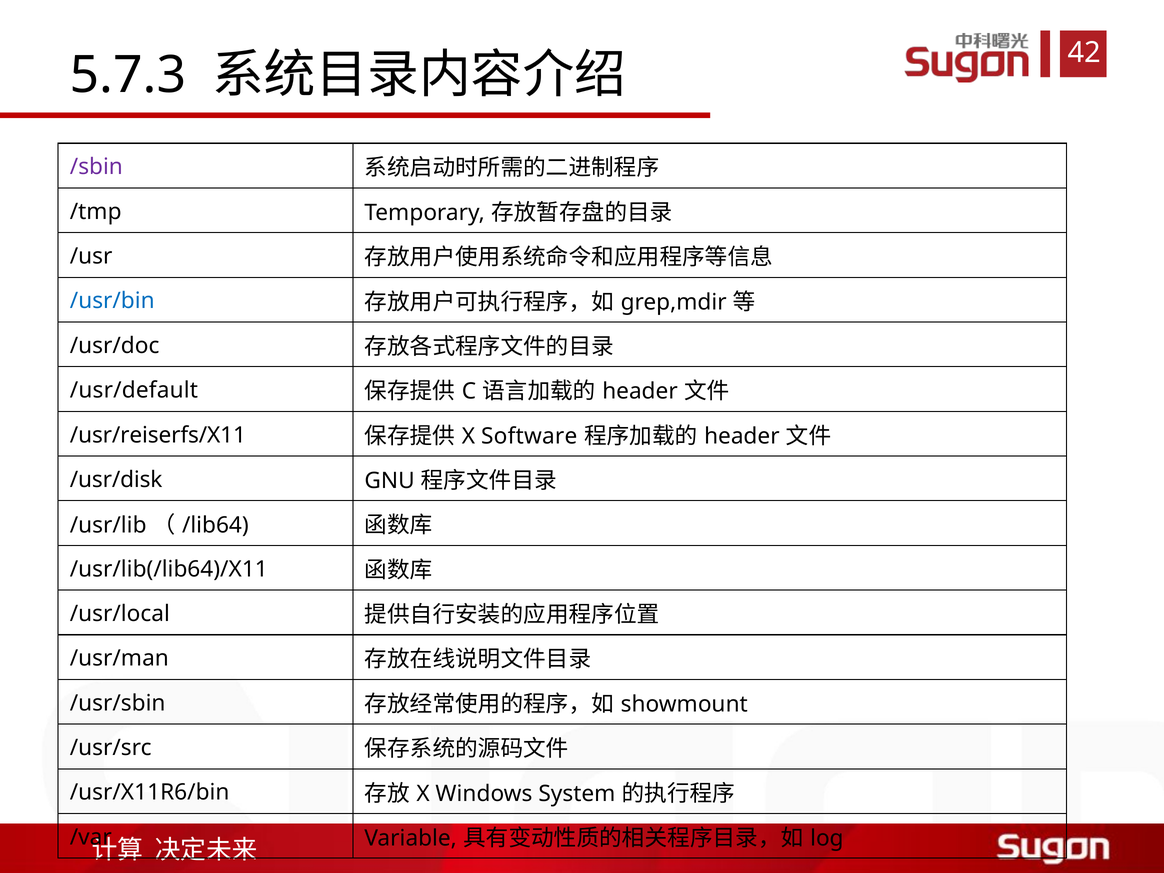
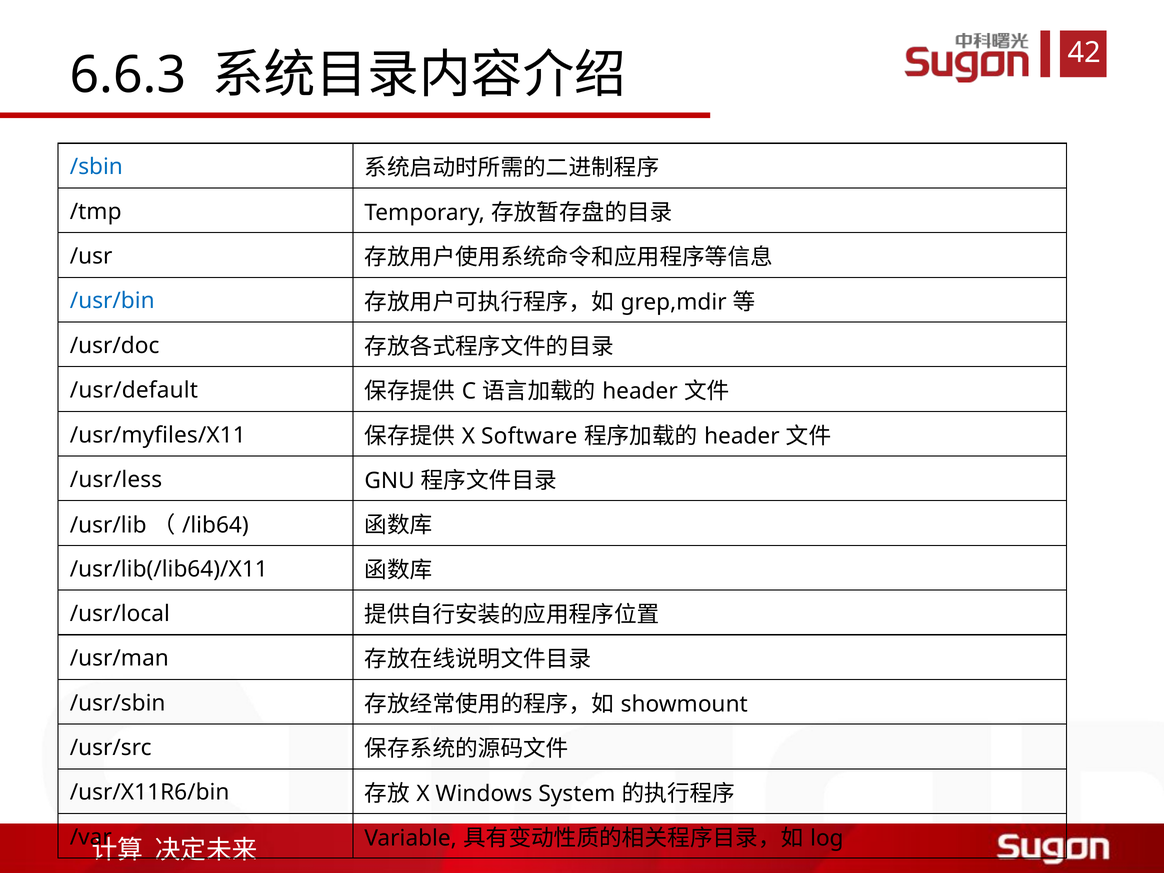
5.7.3: 5.7.3 -> 6.6.3
/sbin colour: purple -> blue
/usr/reiserfs/X11: /usr/reiserfs/X11 -> /usr/myfiles/X11
/usr/disk: /usr/disk -> /usr/less
